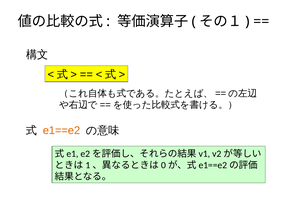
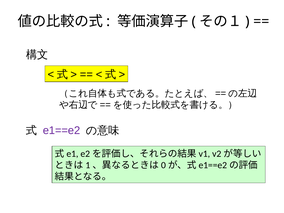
e1==e2 colour: orange -> purple
